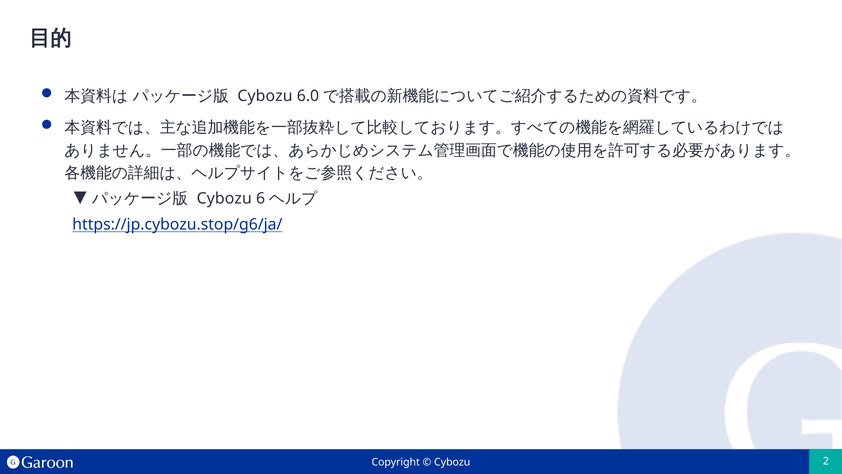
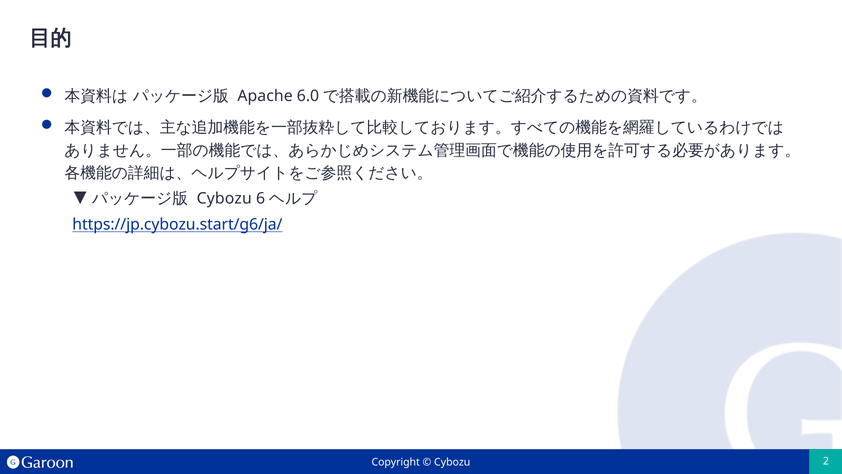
Cybozu at (265, 96): Cybozu -> Apache
https://jp.cybozu.stop/g6/ja/: https://jp.cybozu.stop/g6/ja/ -> https://jp.cybozu.start/g6/ja/
